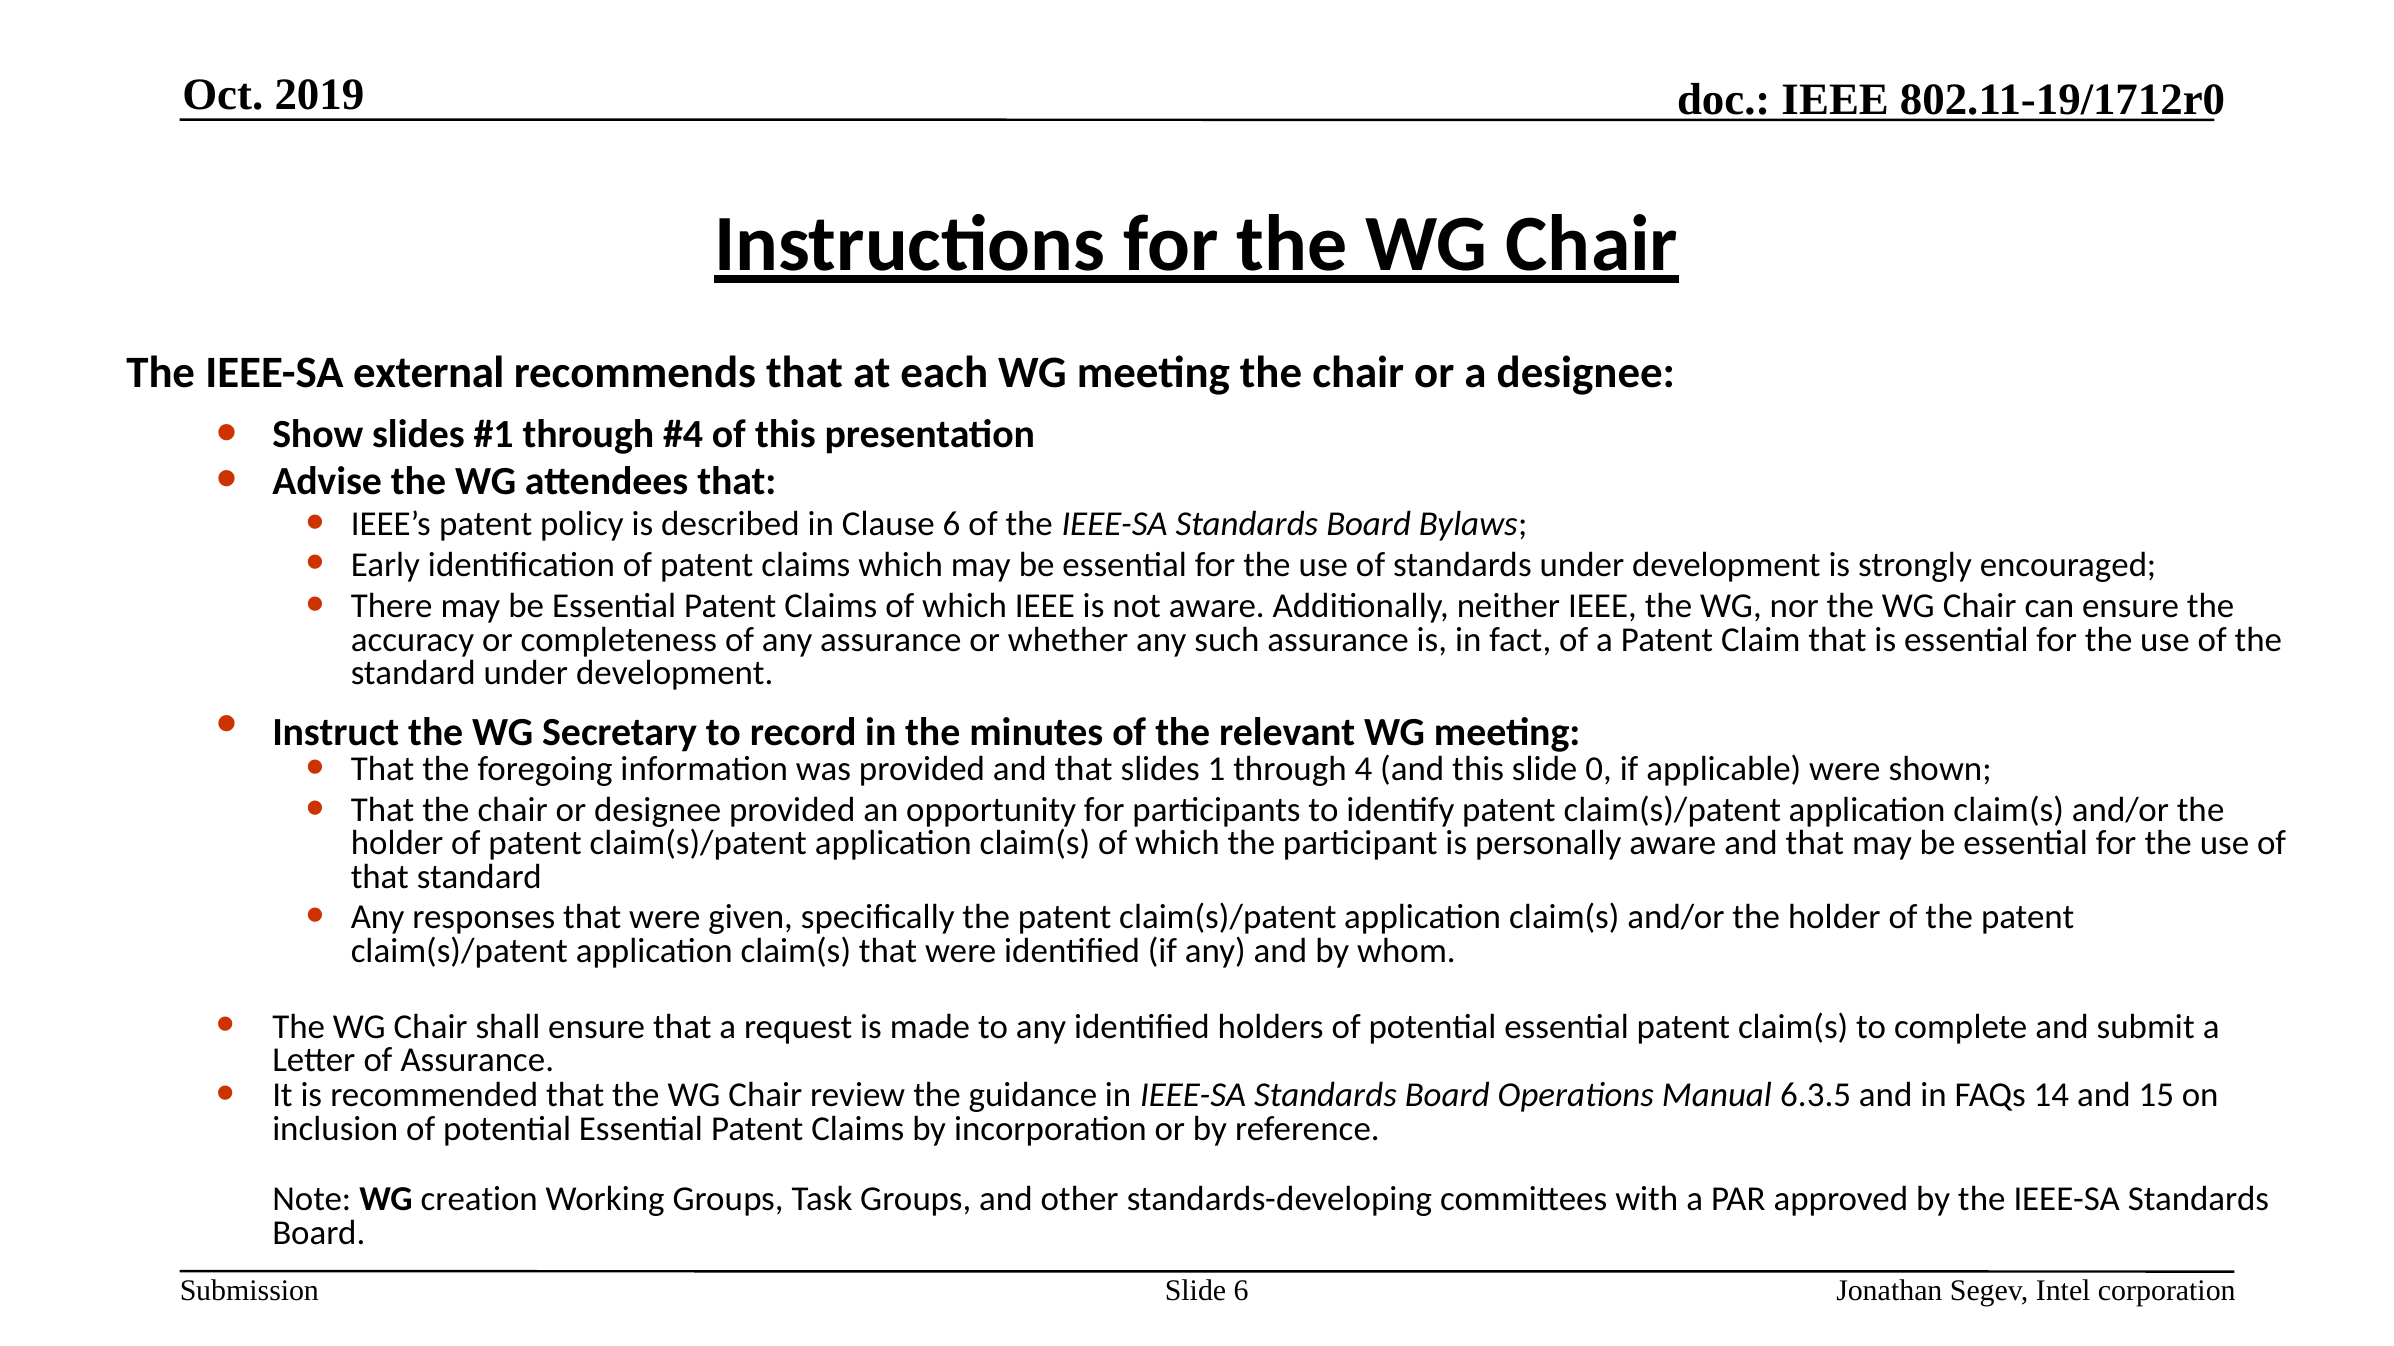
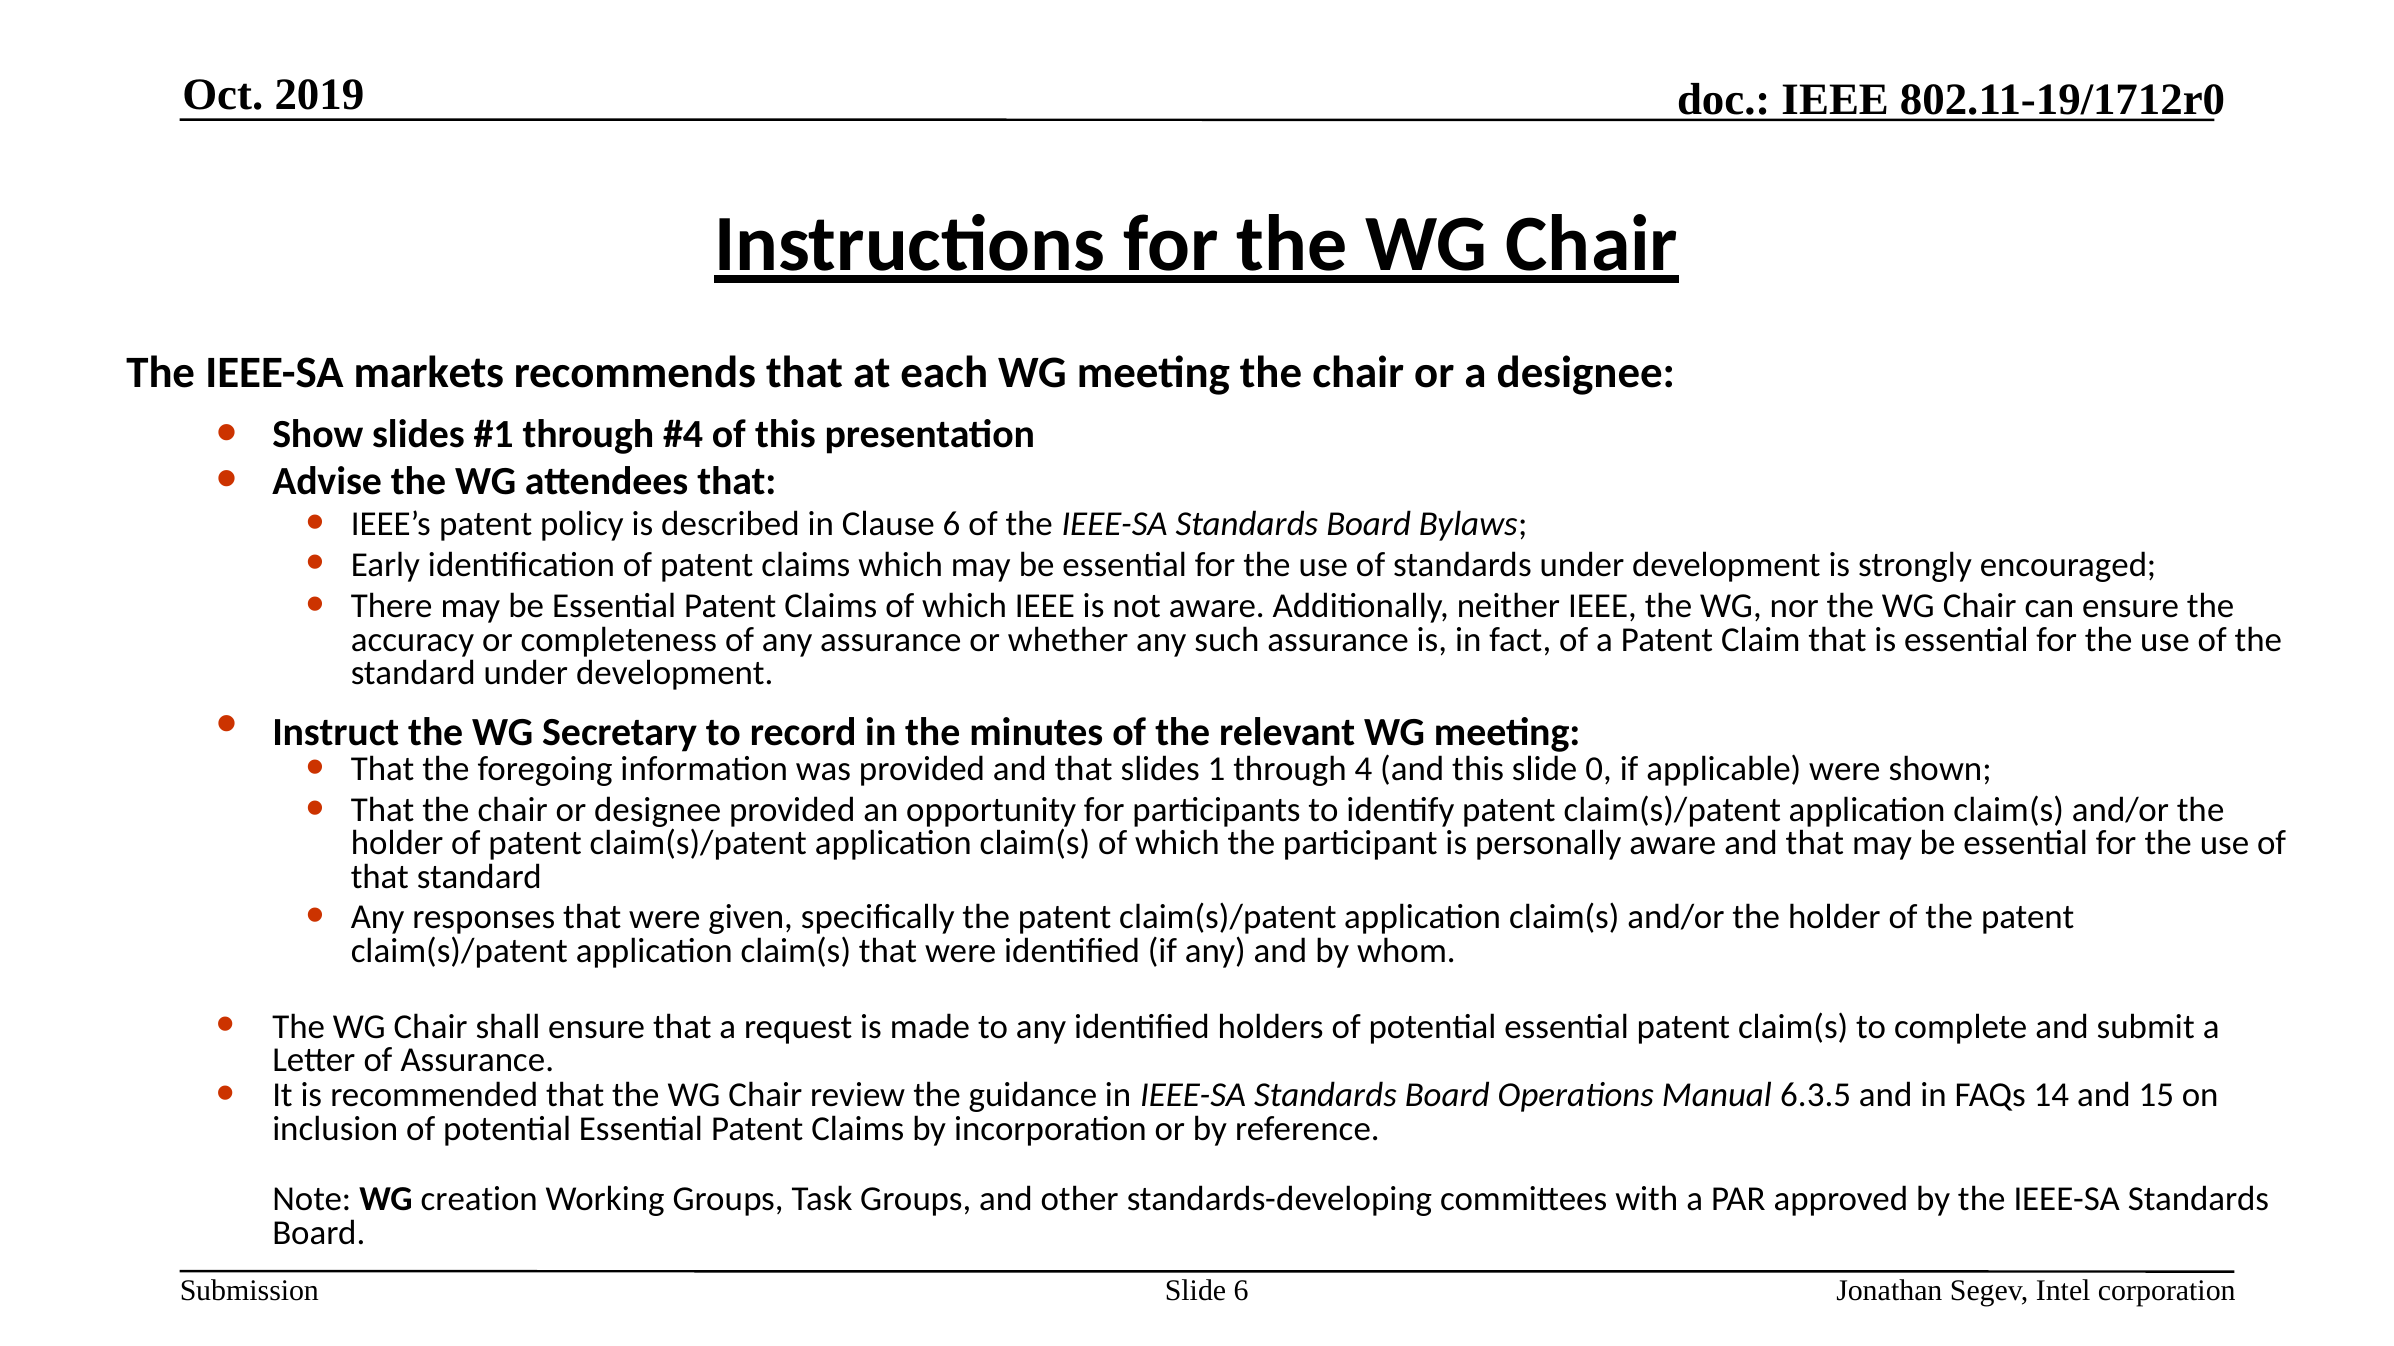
external: external -> markets
